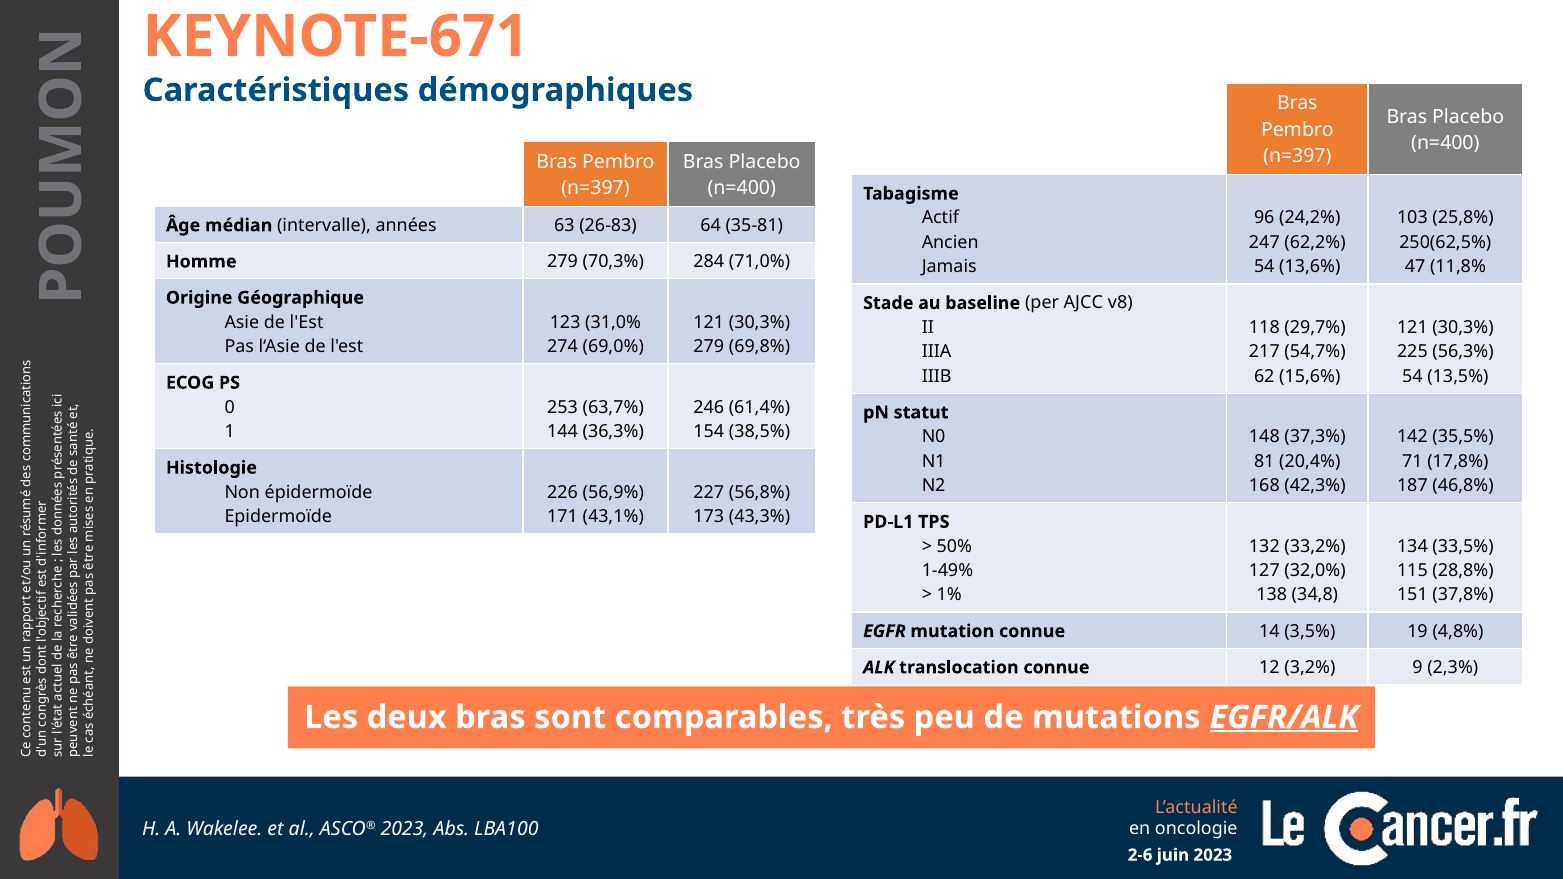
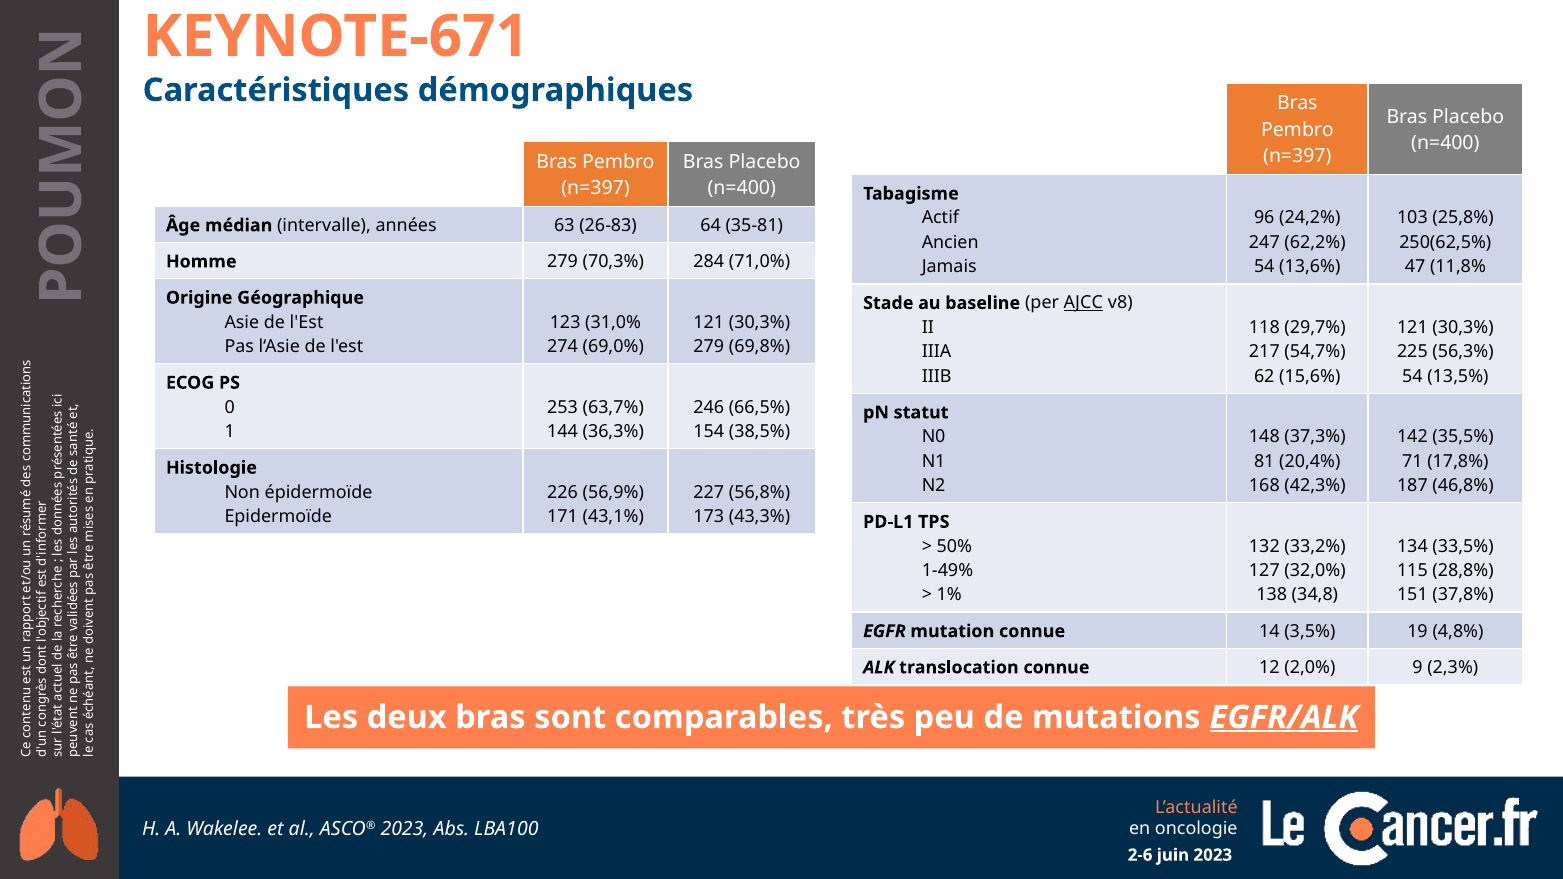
AJCC underline: none -> present
61,4%: 61,4% -> 66,5%
3,2%: 3,2% -> 2,0%
